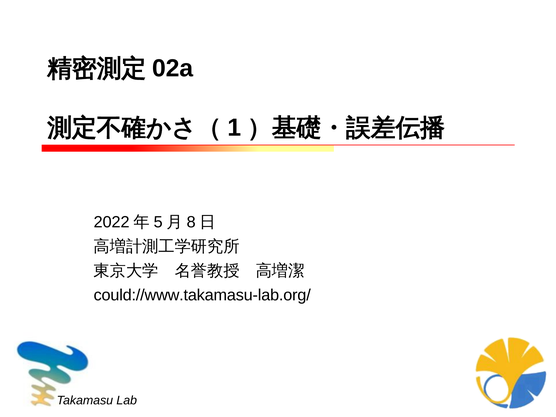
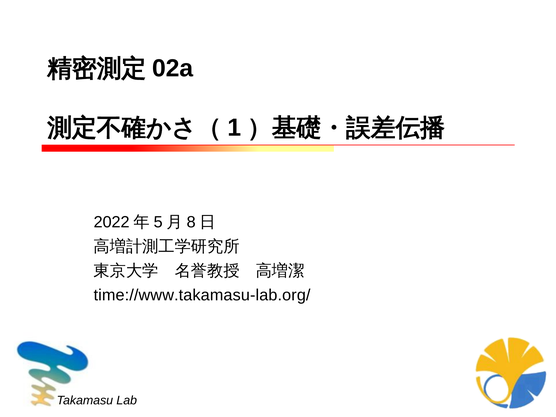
could://www.takamasu-lab.org/: could://www.takamasu-lab.org/ -> time://www.takamasu-lab.org/
